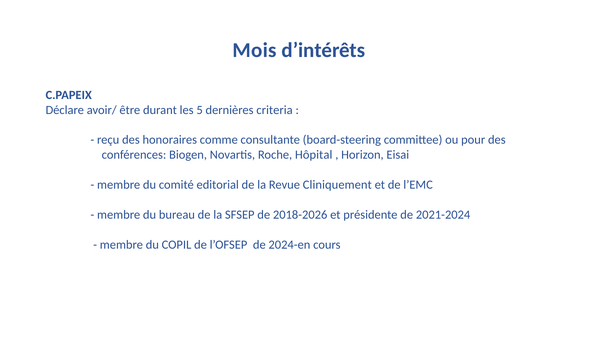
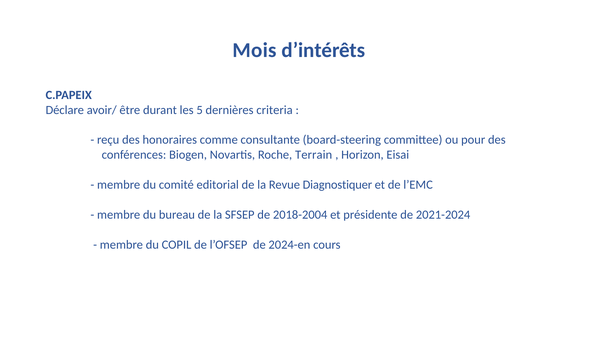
Hôpital: Hôpital -> Terrain
Cliniquement: Cliniquement -> Diagnostiquer
2018-2026: 2018-2026 -> 2018-2004
